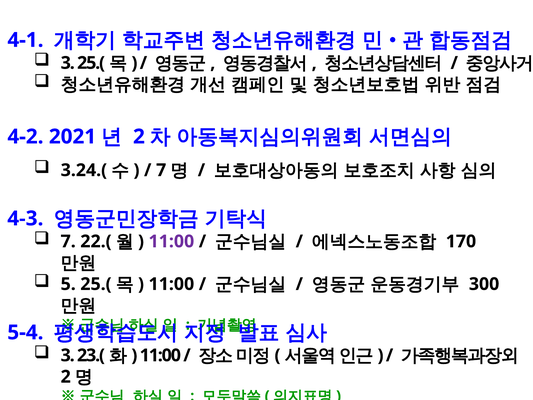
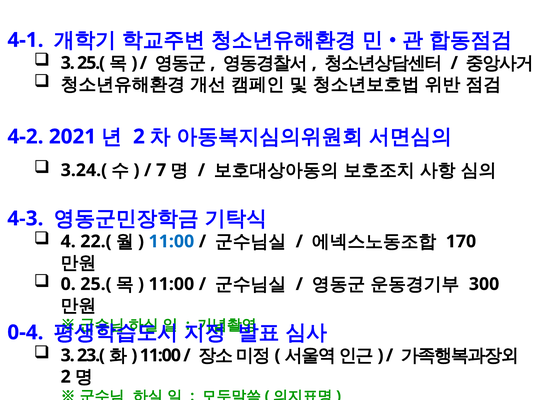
7 at (68, 241): 7 -> 4
11:00 at (171, 241) colour: purple -> blue
5: 5 -> 0
5-4: 5-4 -> 0-4
